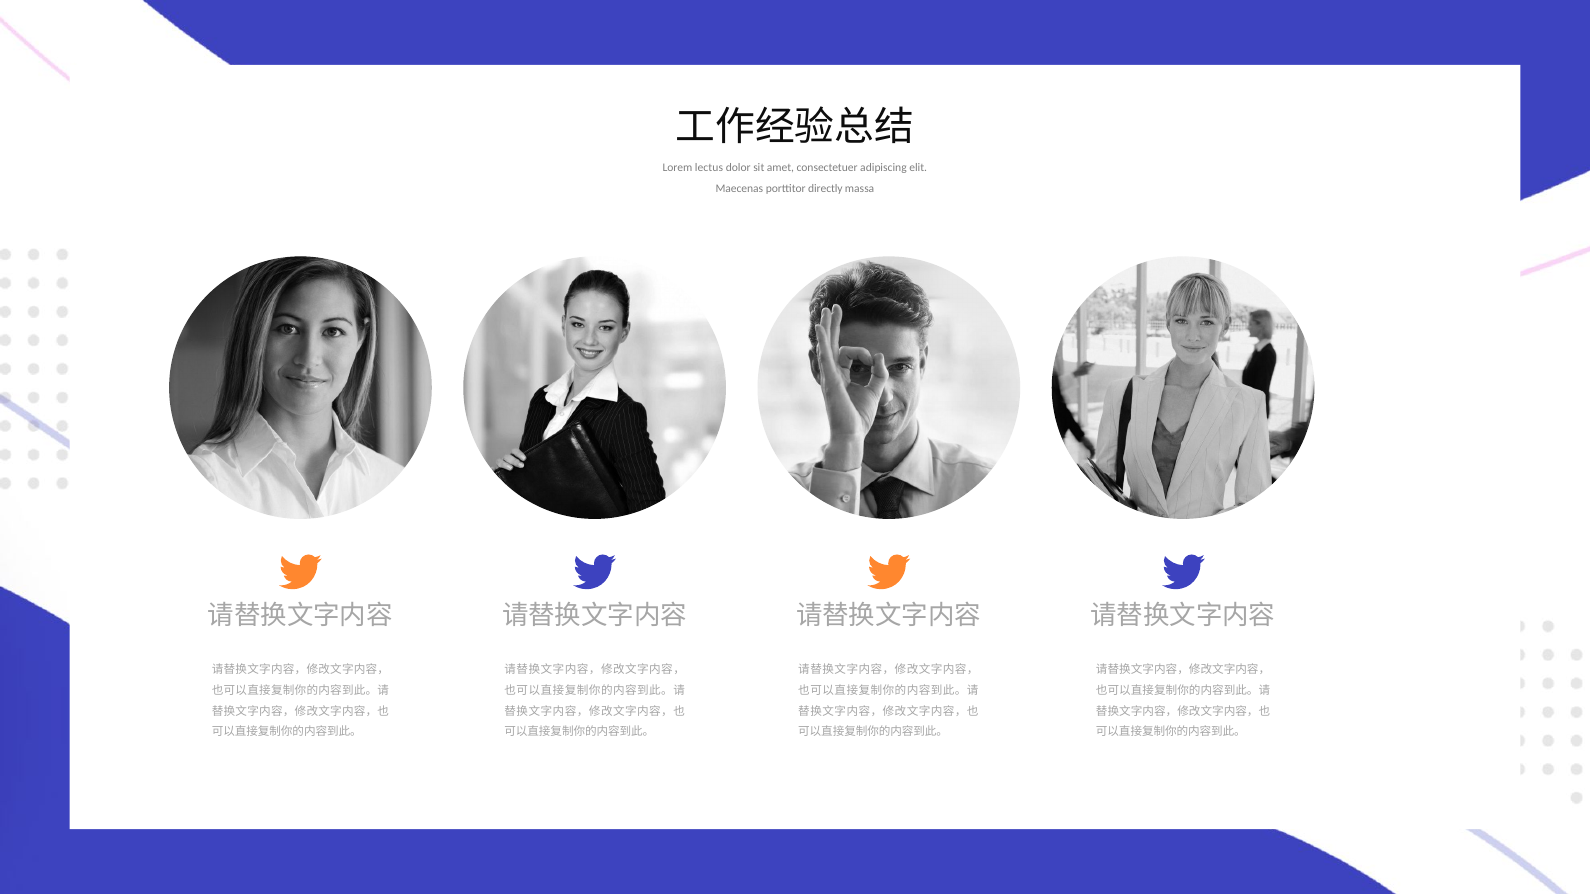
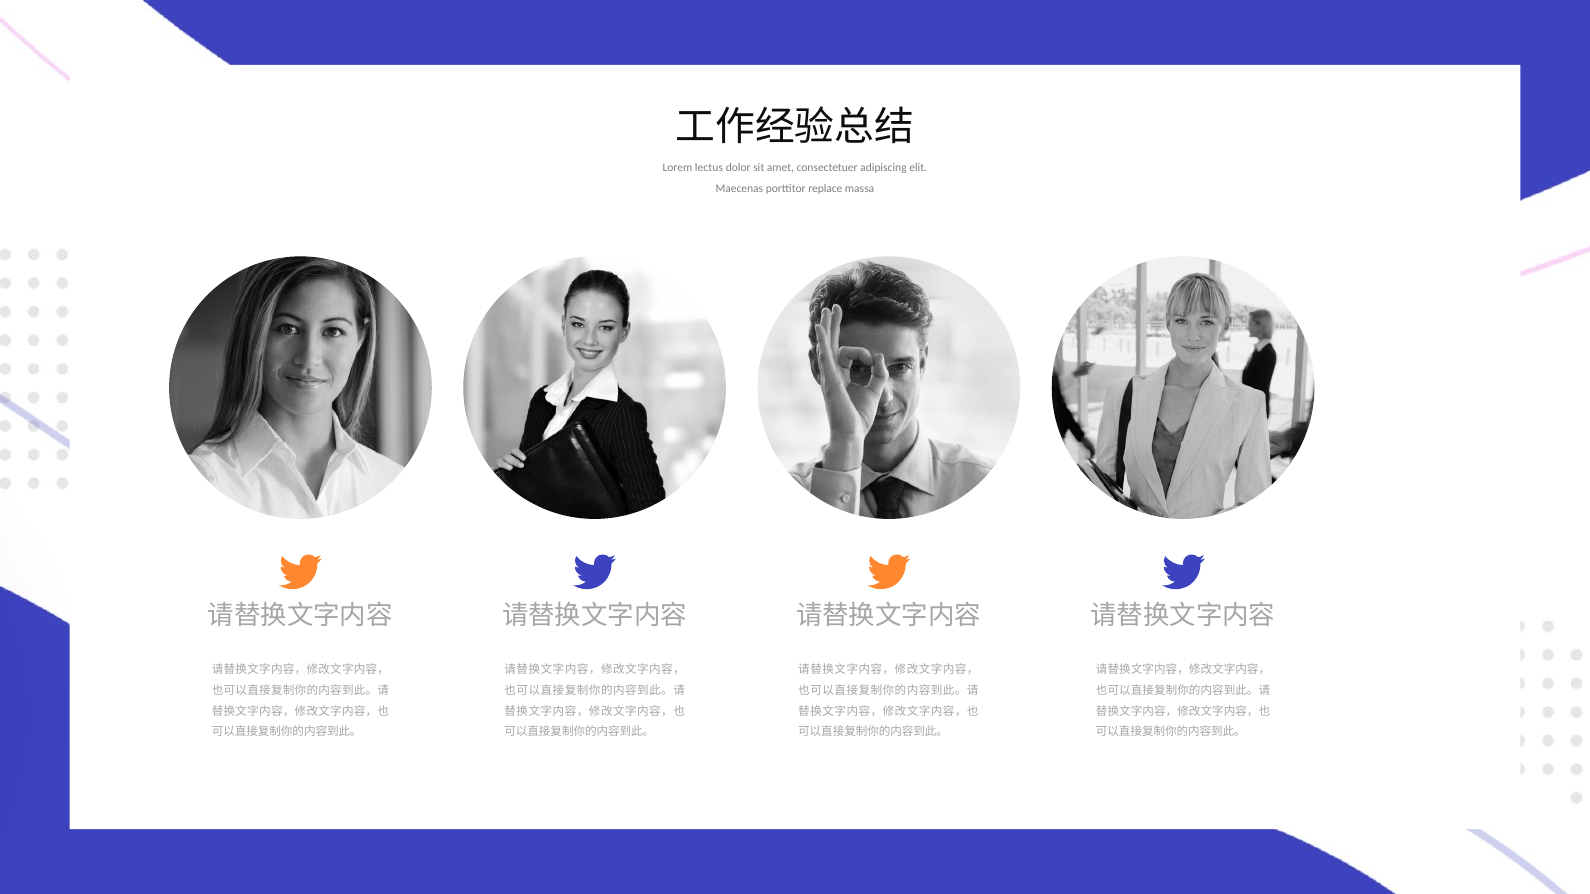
directly: directly -> replace
